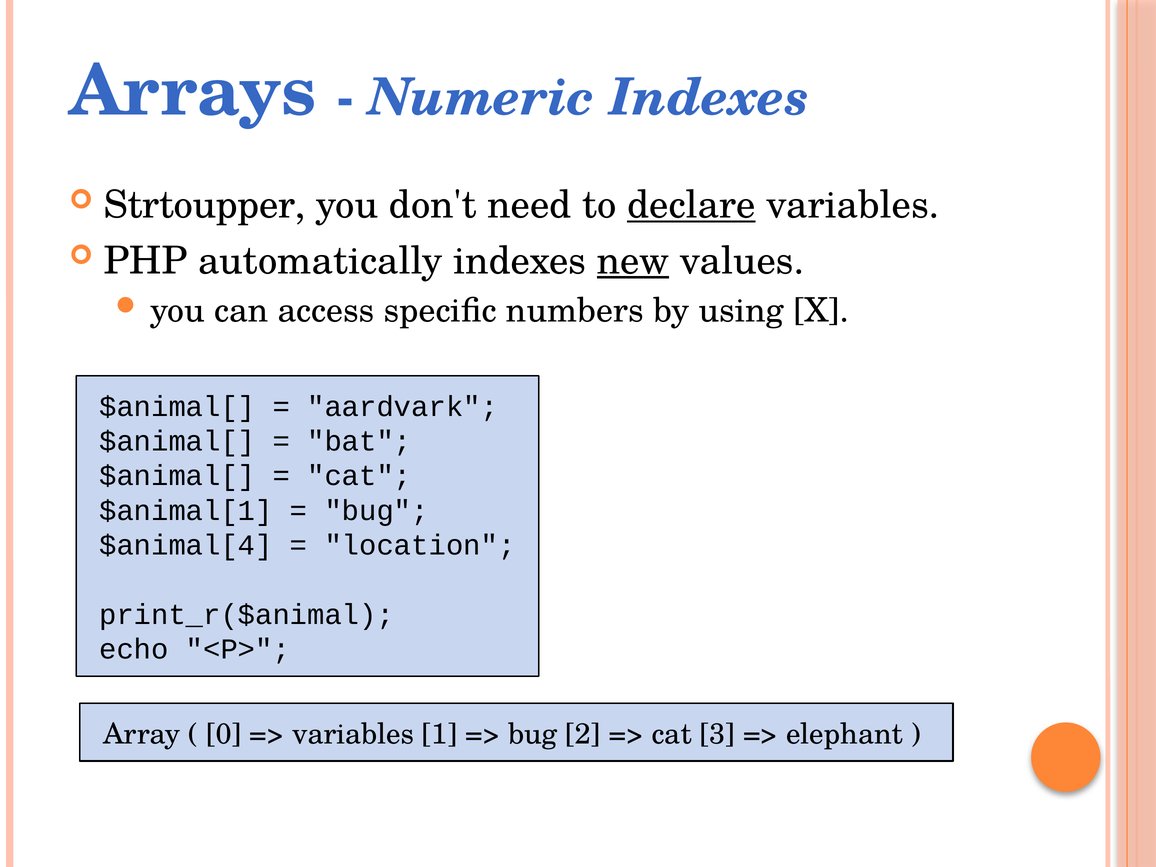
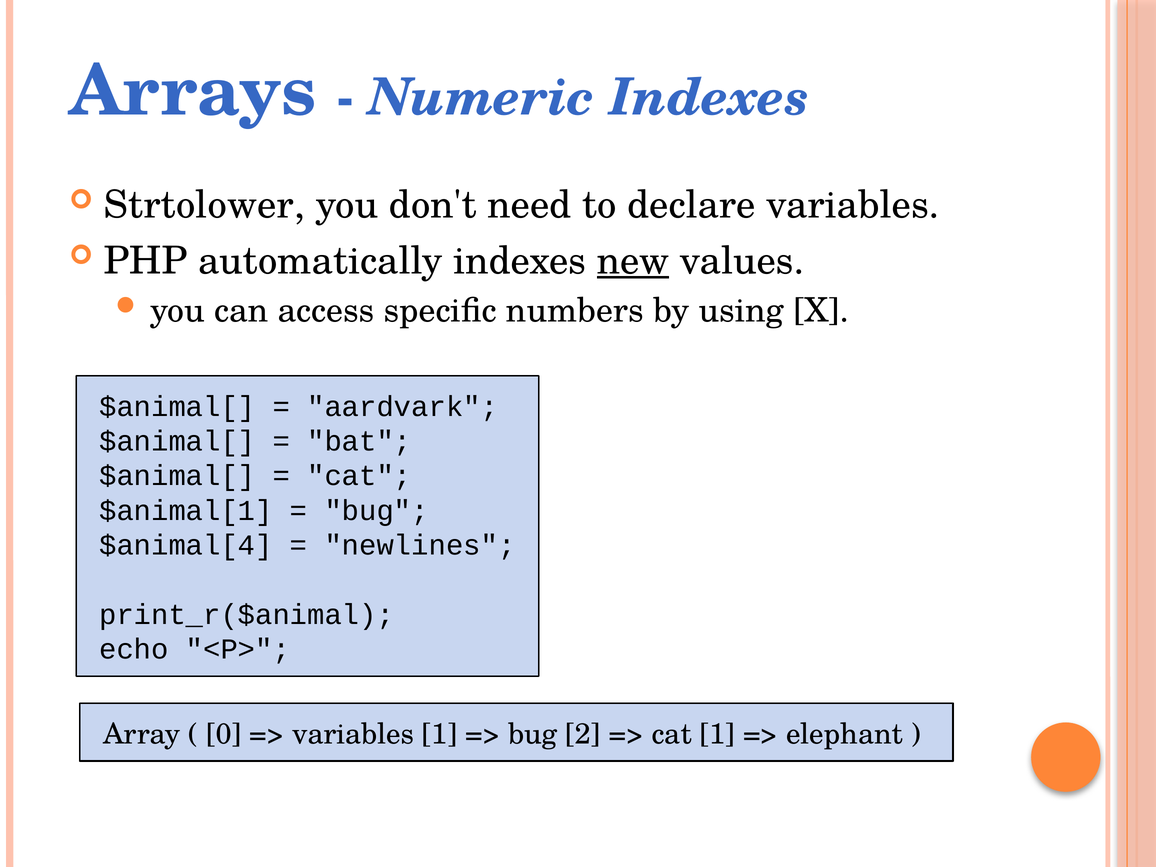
Strtoupper: Strtoupper -> Strtolower
declare underline: present -> none
location: location -> newlines
cat 3: 3 -> 1
